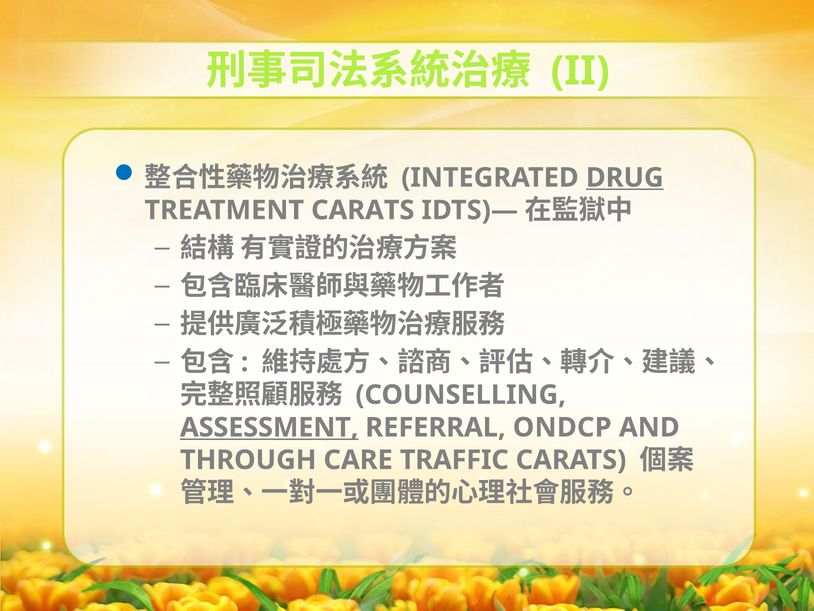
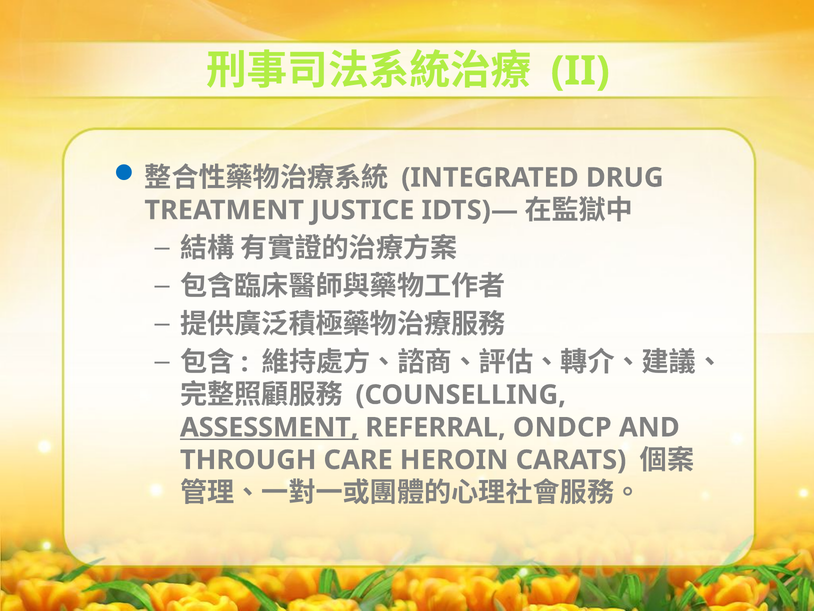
DRUG underline: present -> none
TREATMENT CARATS: CARATS -> JUSTICE
TRAFFIC: TRAFFIC -> HEROIN
